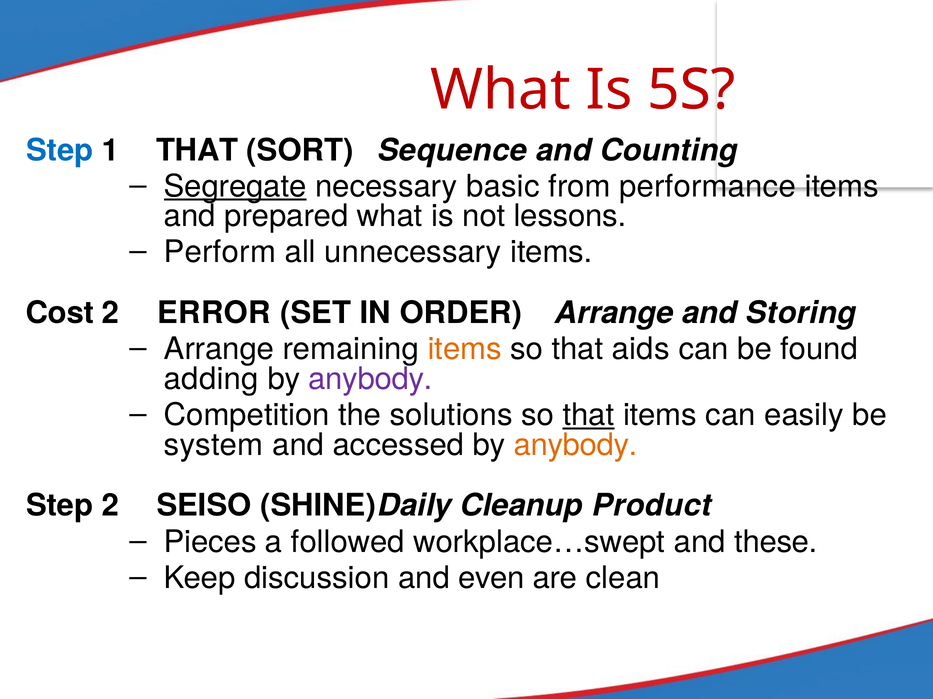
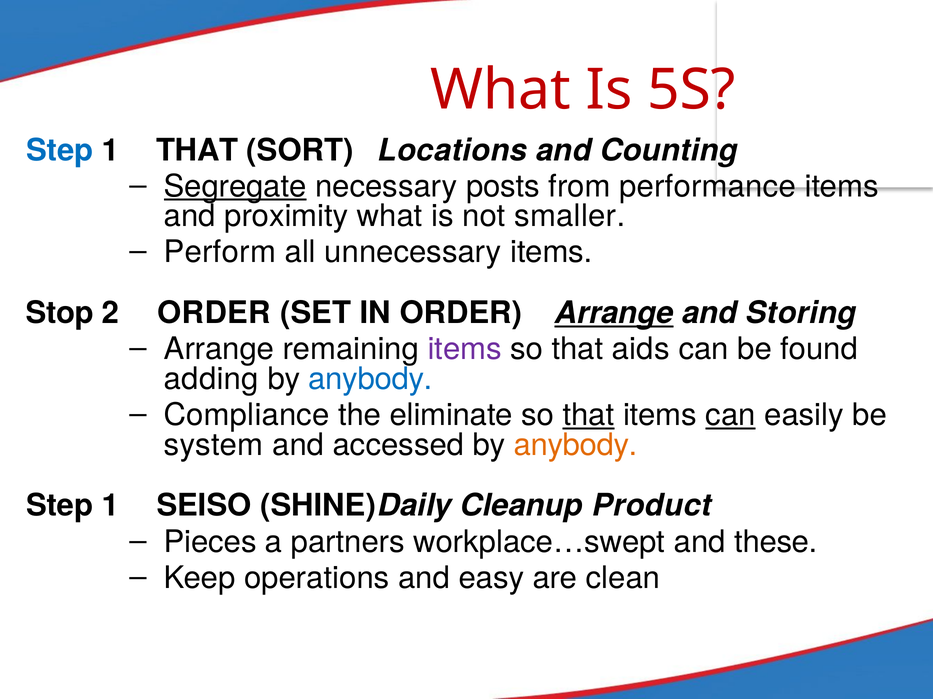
Sequence: Sequence -> Locations
basic: basic -> posts
prepared: prepared -> proximity
lessons: lessons -> smaller
Cost: Cost -> Stop
2 ERROR: ERROR -> ORDER
Arrange at (614, 313) underline: none -> present
items at (465, 349) colour: orange -> purple
anybody at (370, 379) colour: purple -> blue
Competition: Competition -> Compliance
solutions: solutions -> eliminate
can at (731, 415) underline: none -> present
2 at (111, 506): 2 -> 1
followed: followed -> partners
discussion: discussion -> operations
even: even -> easy
